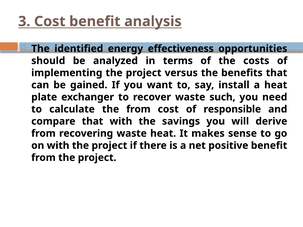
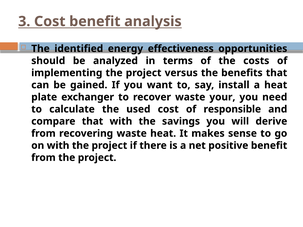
such: such -> your
the from: from -> used
